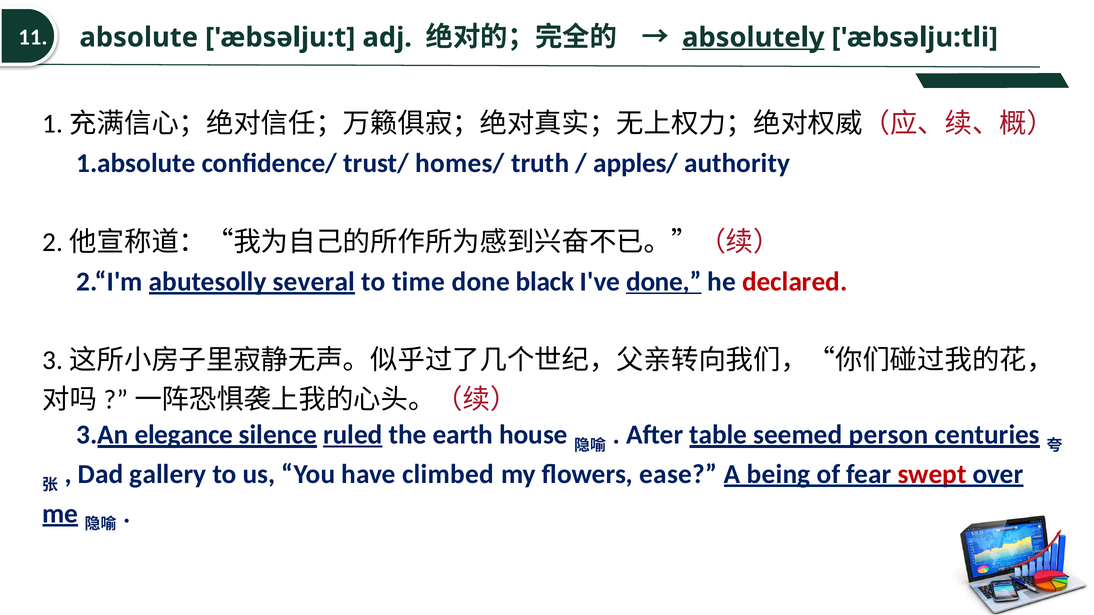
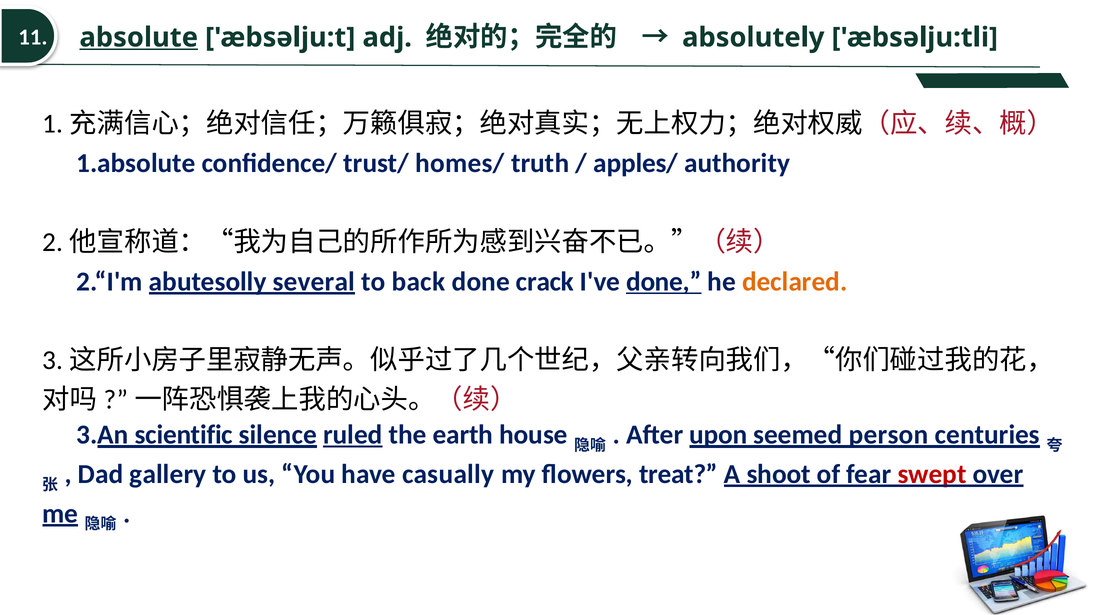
absolute underline: none -> present
absolutely underline: present -> none
time: time -> back
black: black -> crack
declared colour: red -> orange
elegance: elegance -> scientific
table: table -> upon
climbed: climbed -> casually
ease: ease -> treat
being: being -> shoot
